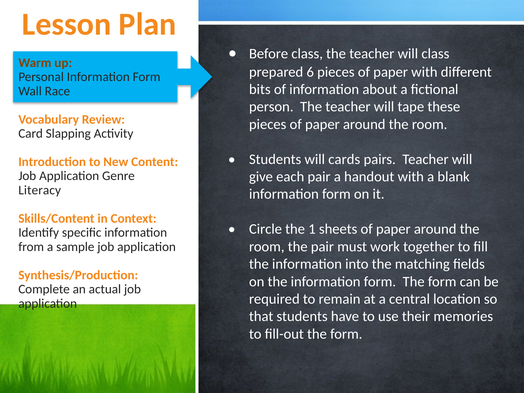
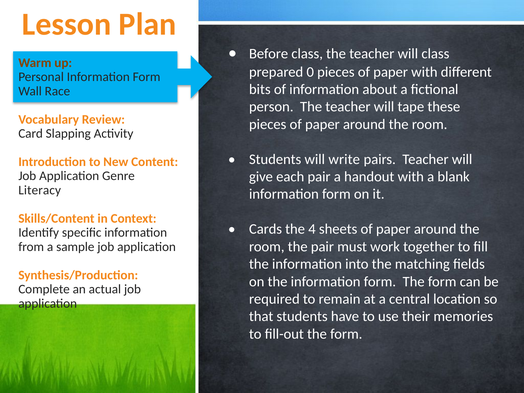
6: 6 -> 0
cards: cards -> write
Circle: Circle -> Cards
1: 1 -> 4
